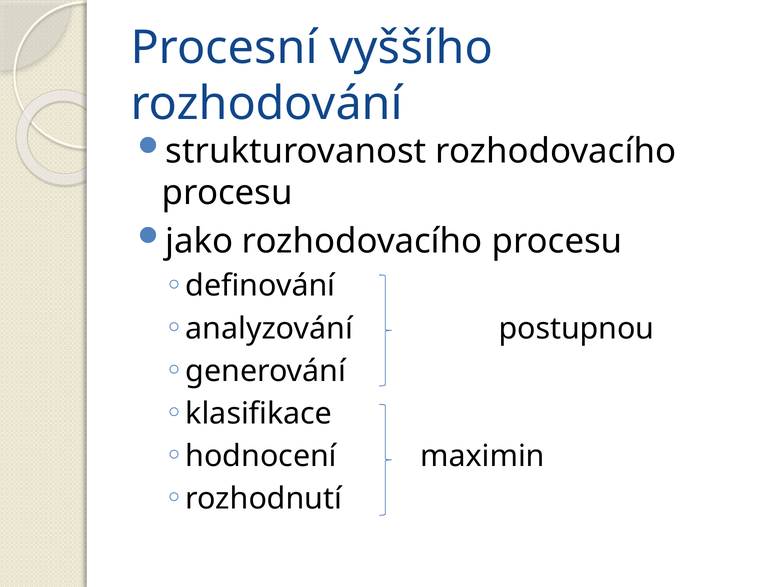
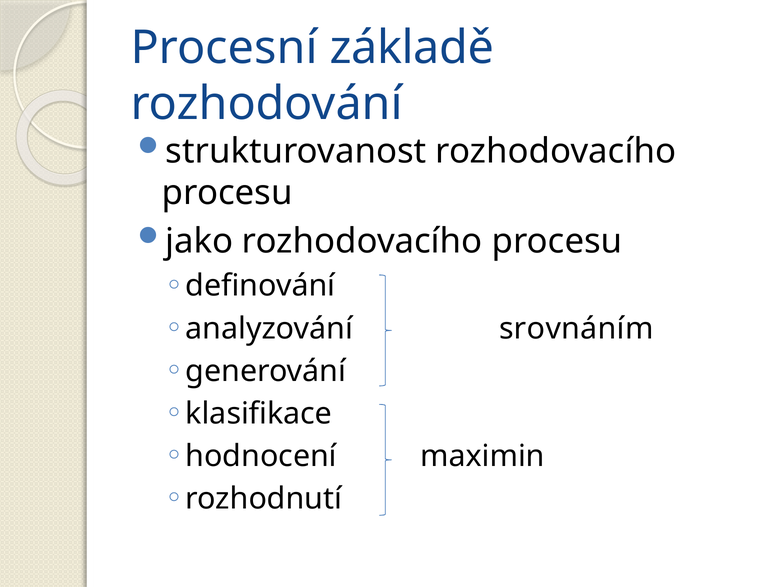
vyššího: vyššího -> základě
postupnou: postupnou -> srovnáním
